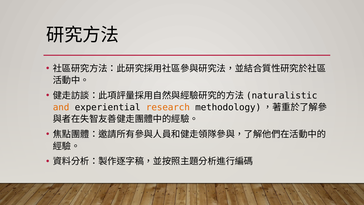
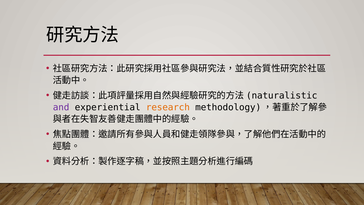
and colour: orange -> purple
